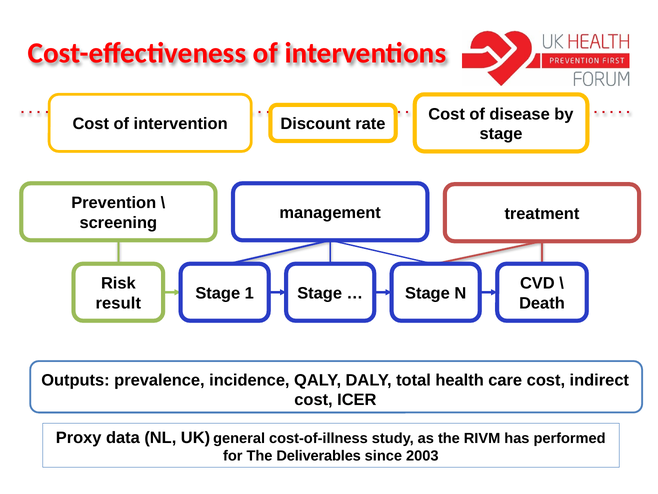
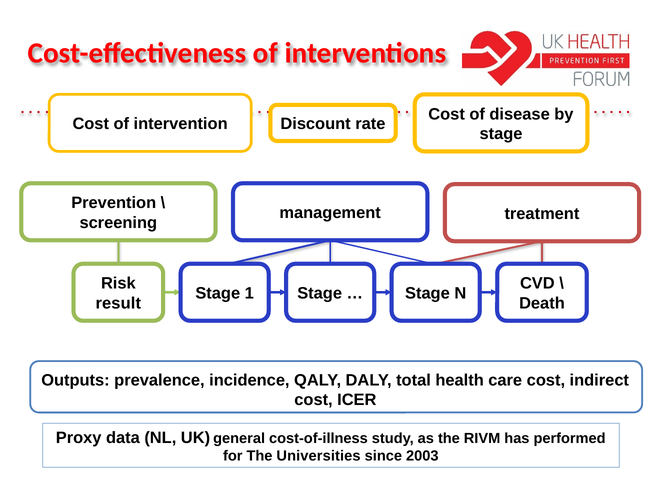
Deliverables: Deliverables -> Universities
